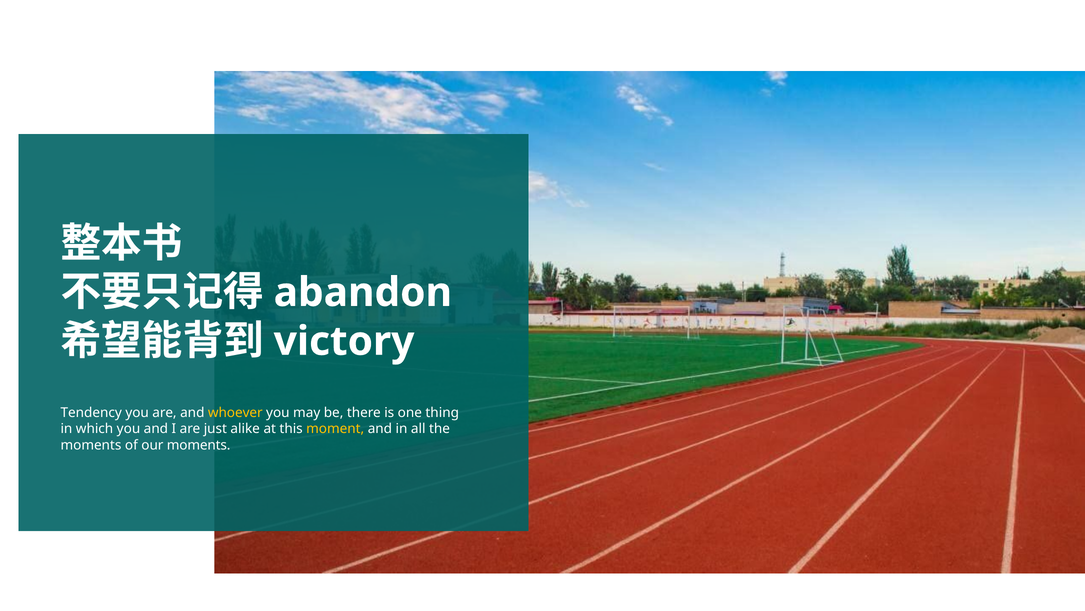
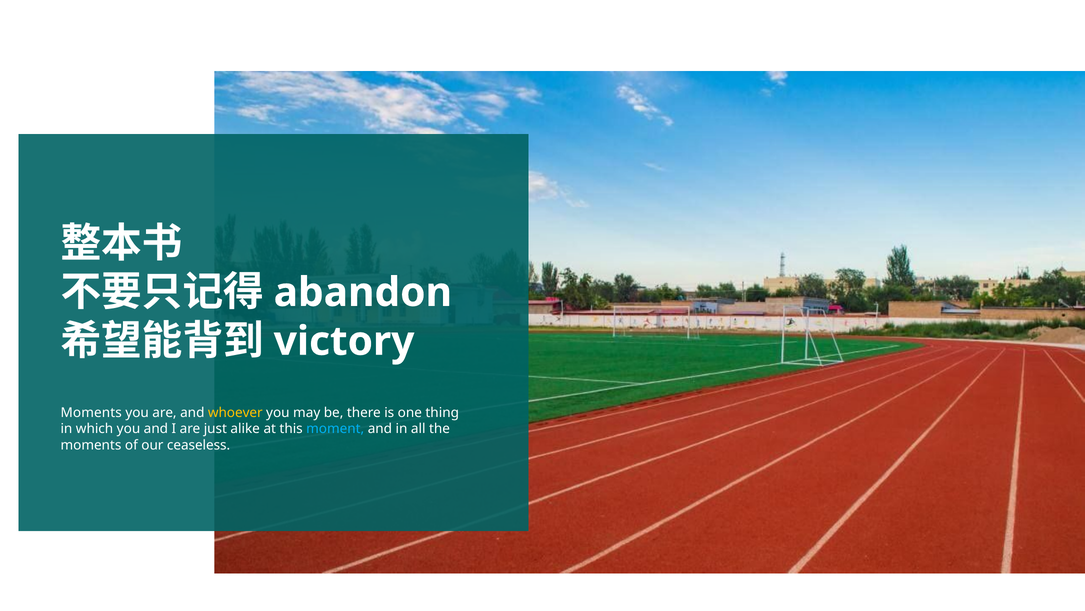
Tendency at (91, 412): Tendency -> Moments
moment colour: yellow -> light blue
our moments: moments -> ceaseless
